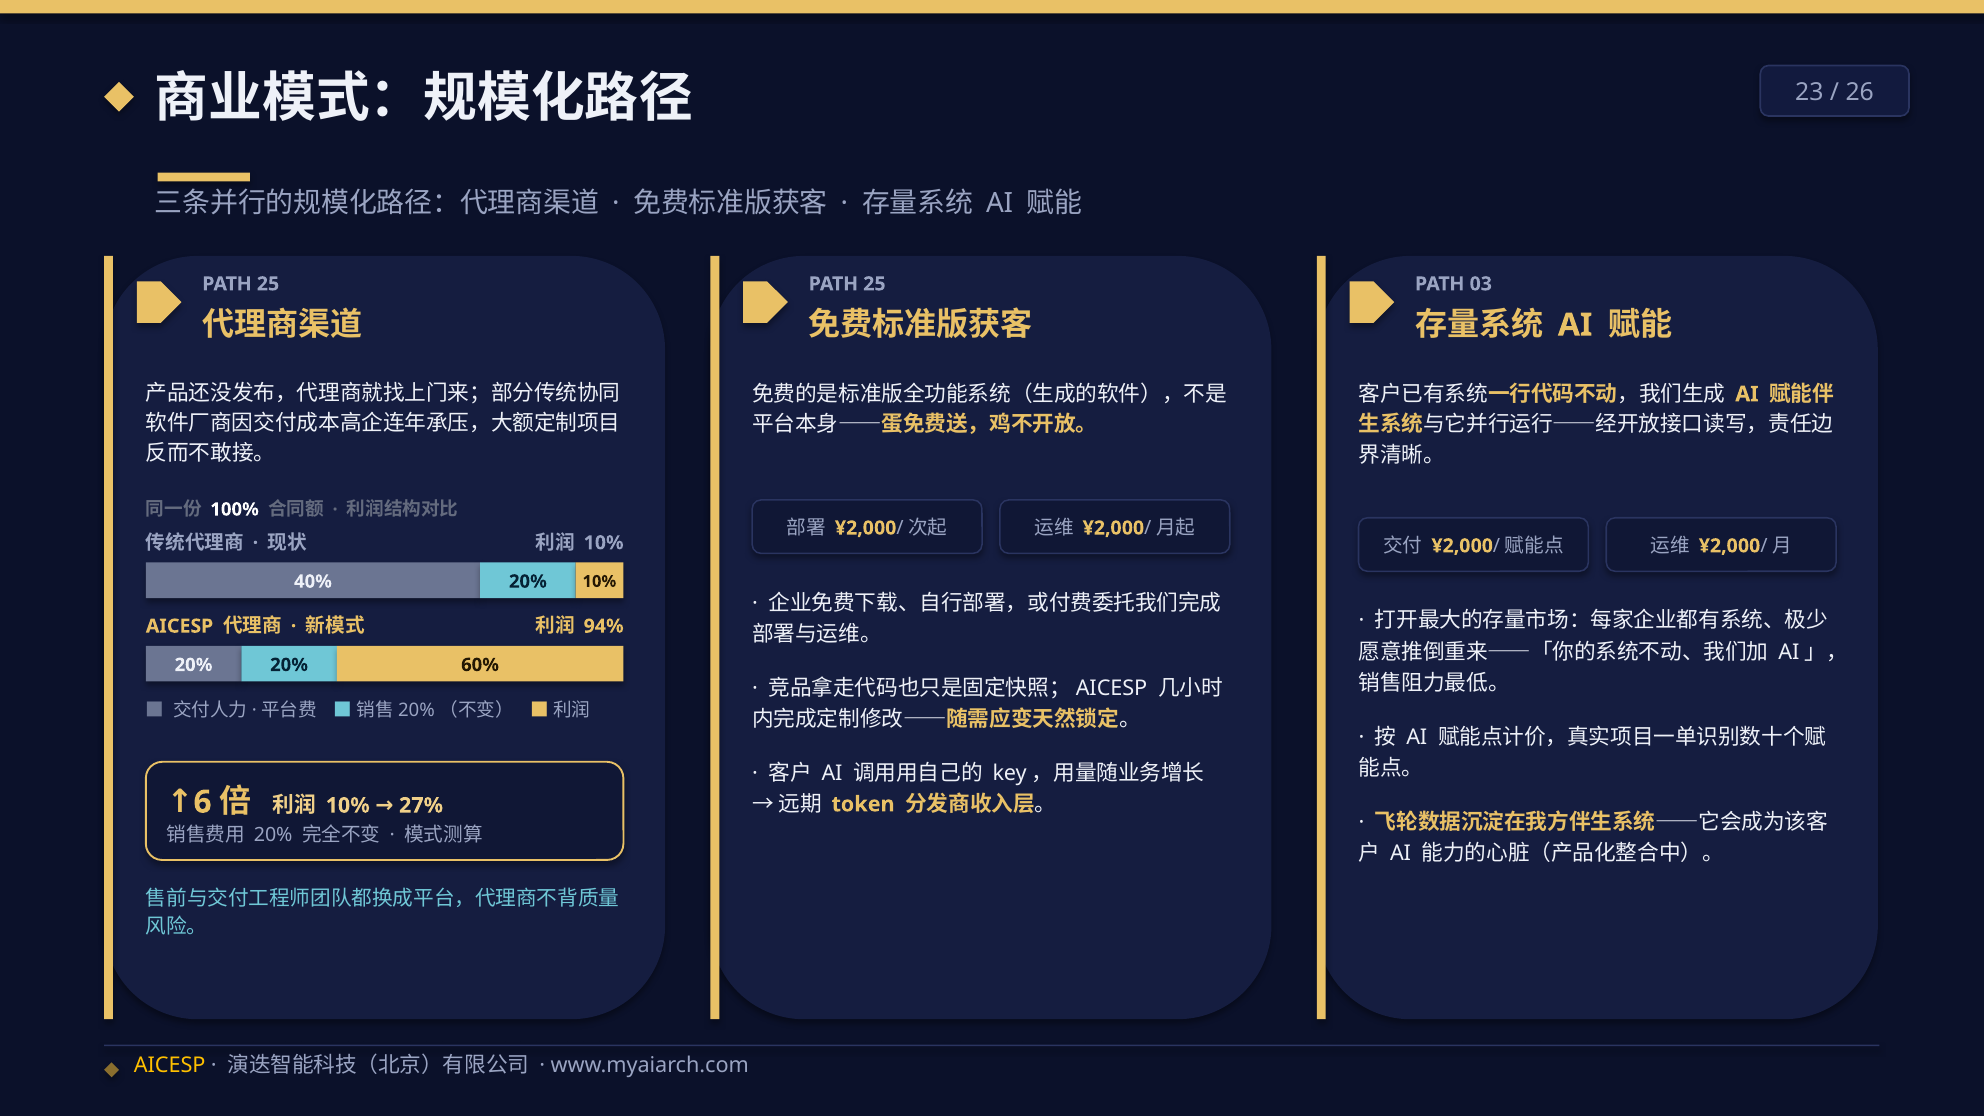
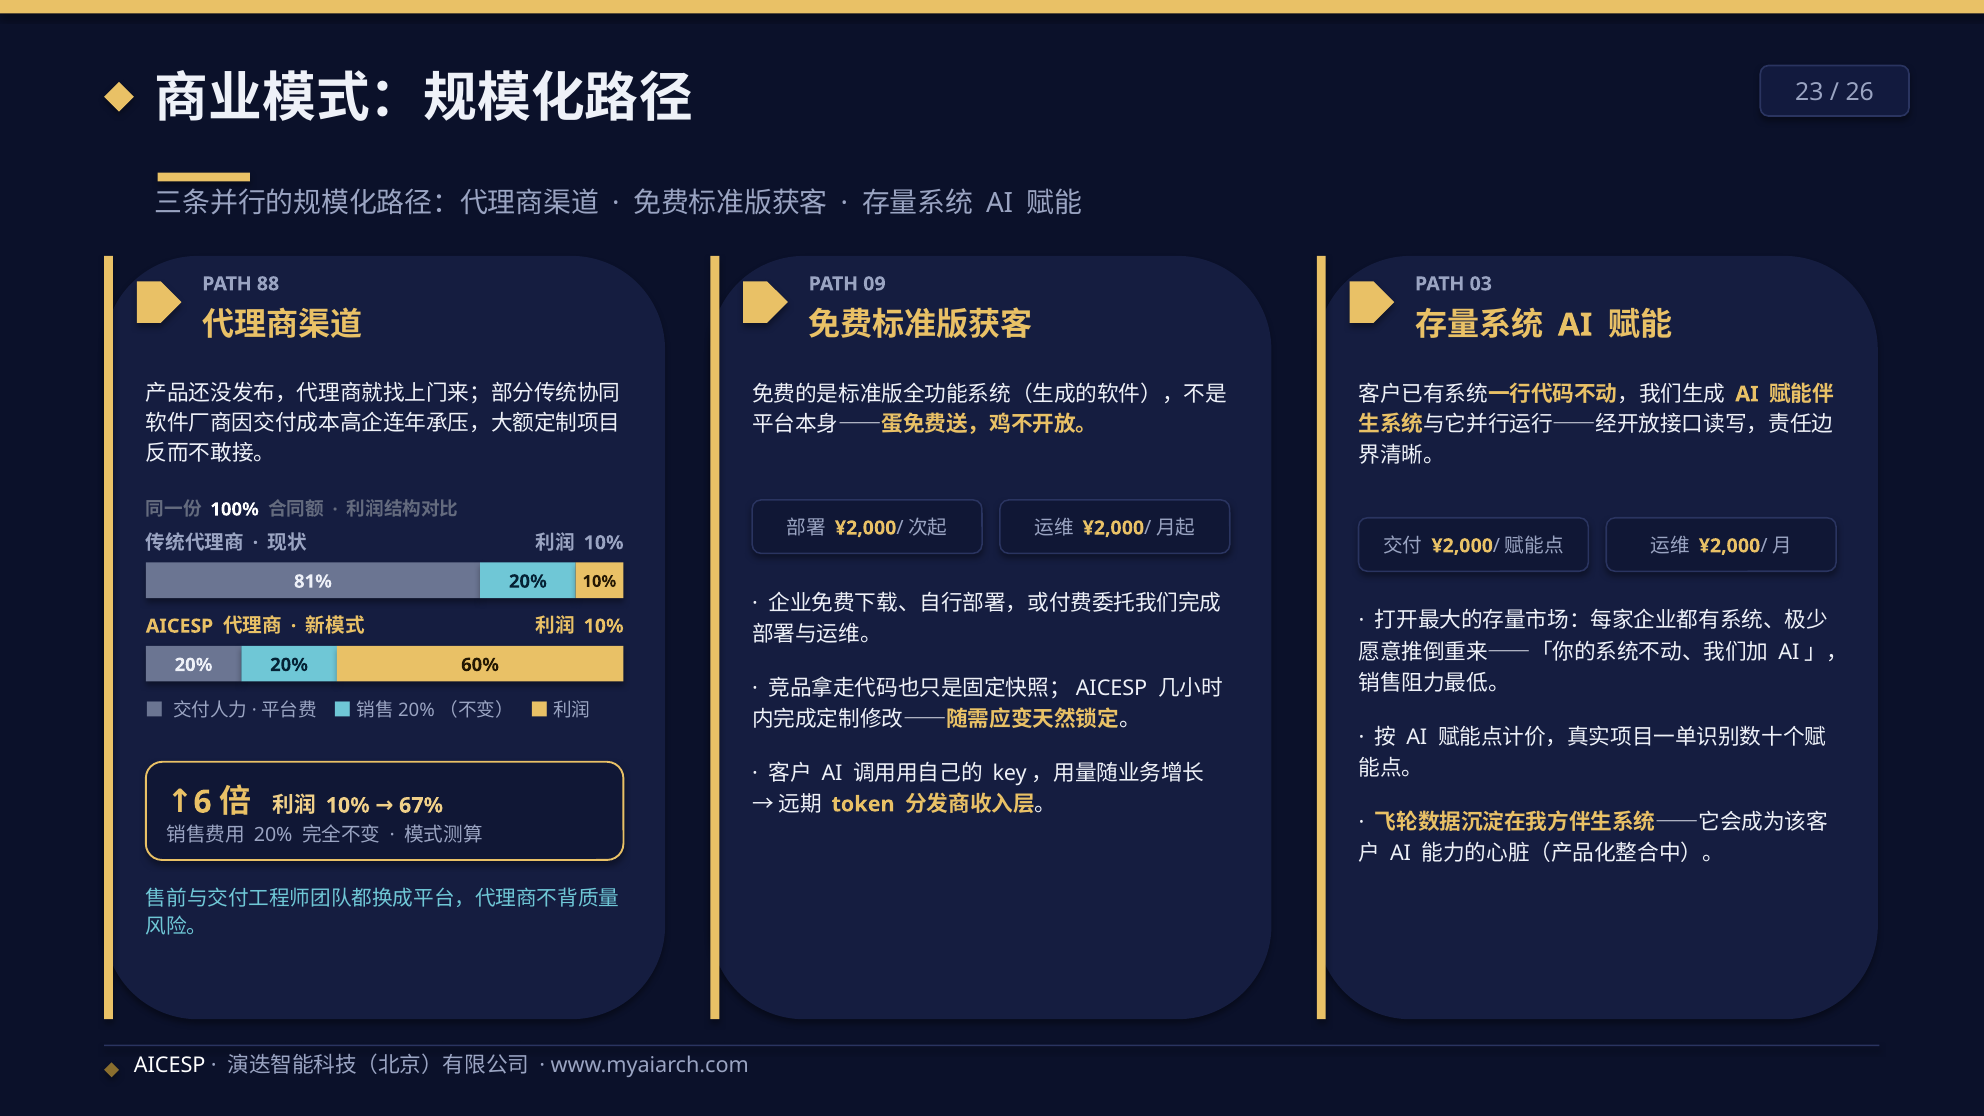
25 at (268, 284): 25 -> 88
25 at (874, 284): 25 -> 09
40%: 40% -> 81%
94% at (604, 626): 94% -> 10%
27%: 27% -> 67%
AICESP at (170, 1065) colour: yellow -> white
